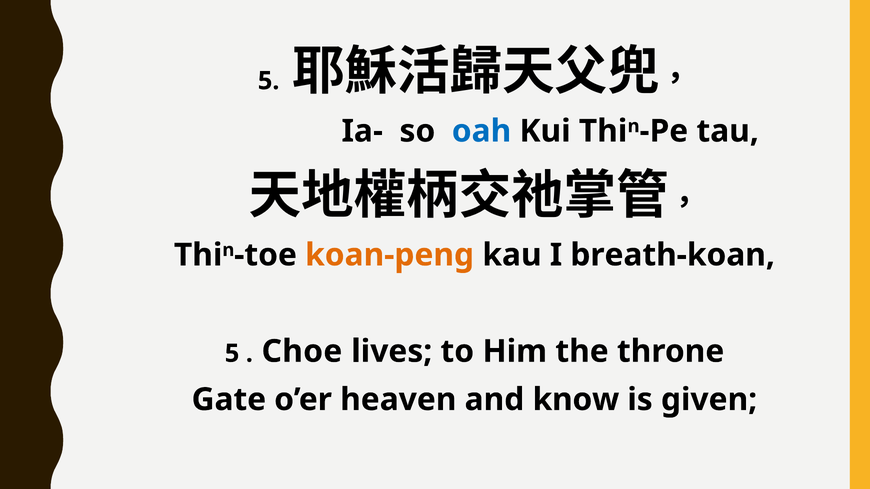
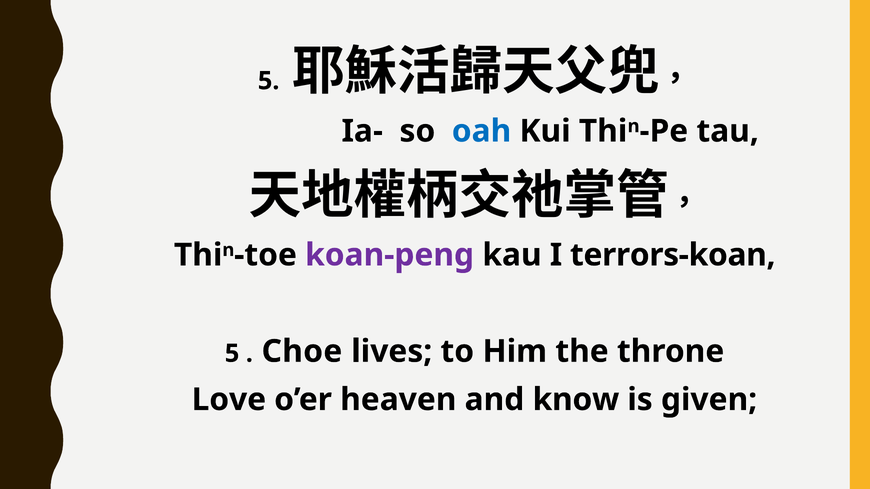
koan-peng colour: orange -> purple
breath-koan: breath-koan -> terrors-koan
Gate: Gate -> Love
